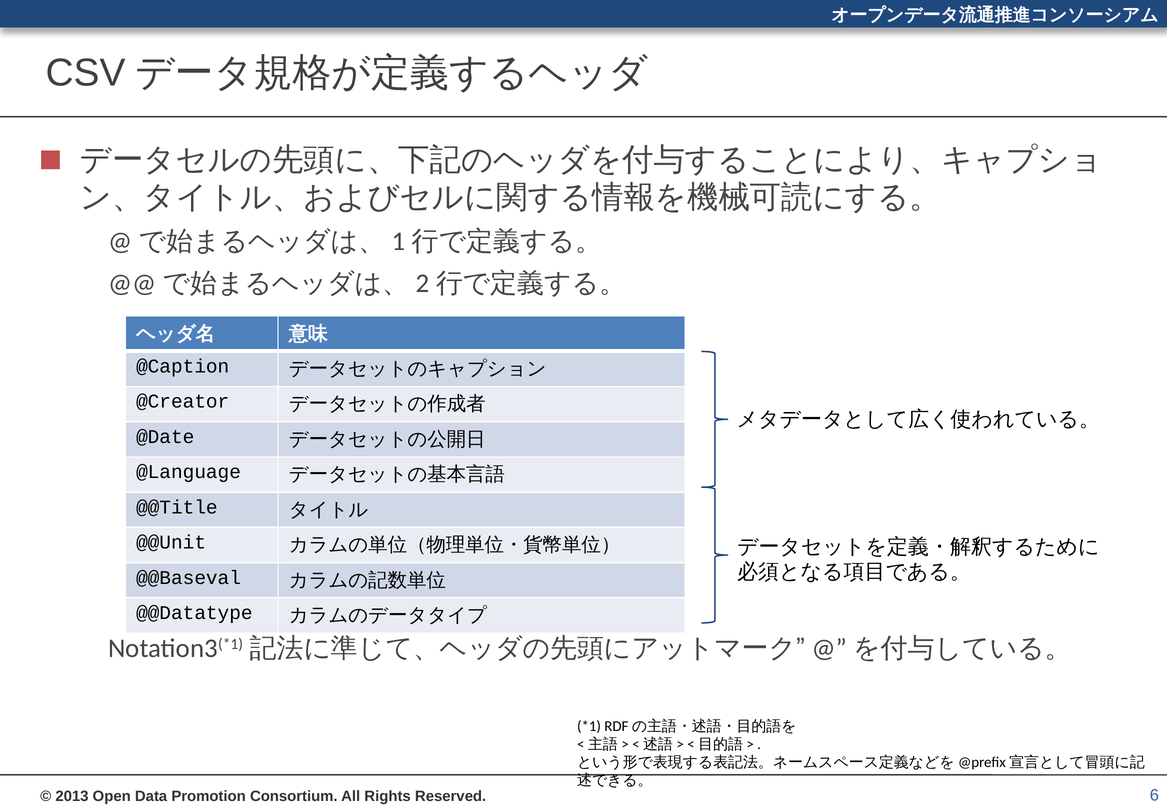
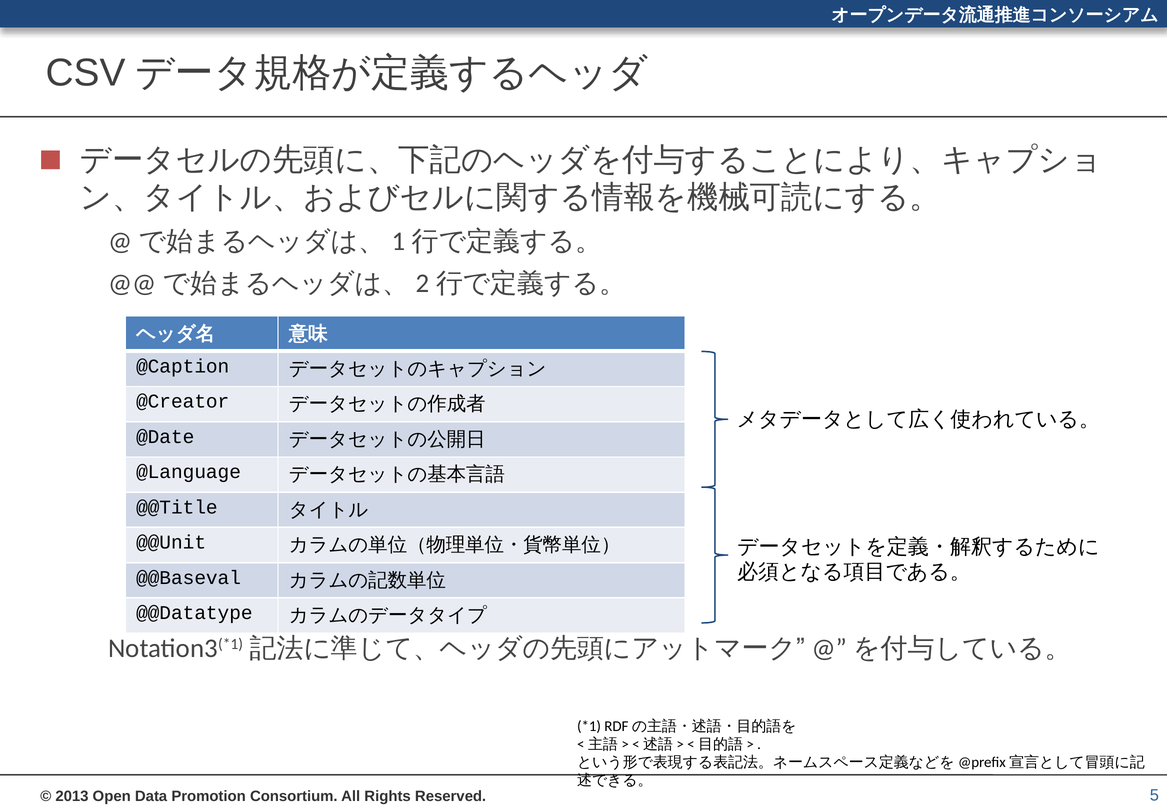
6: 6 -> 5
